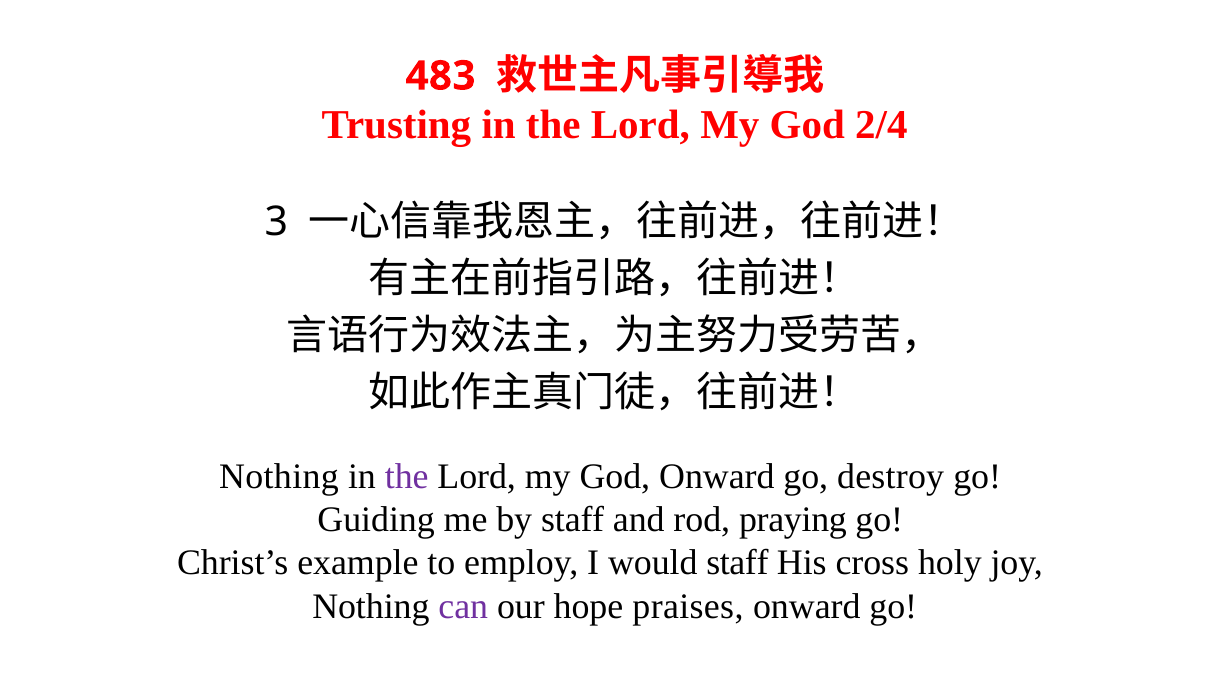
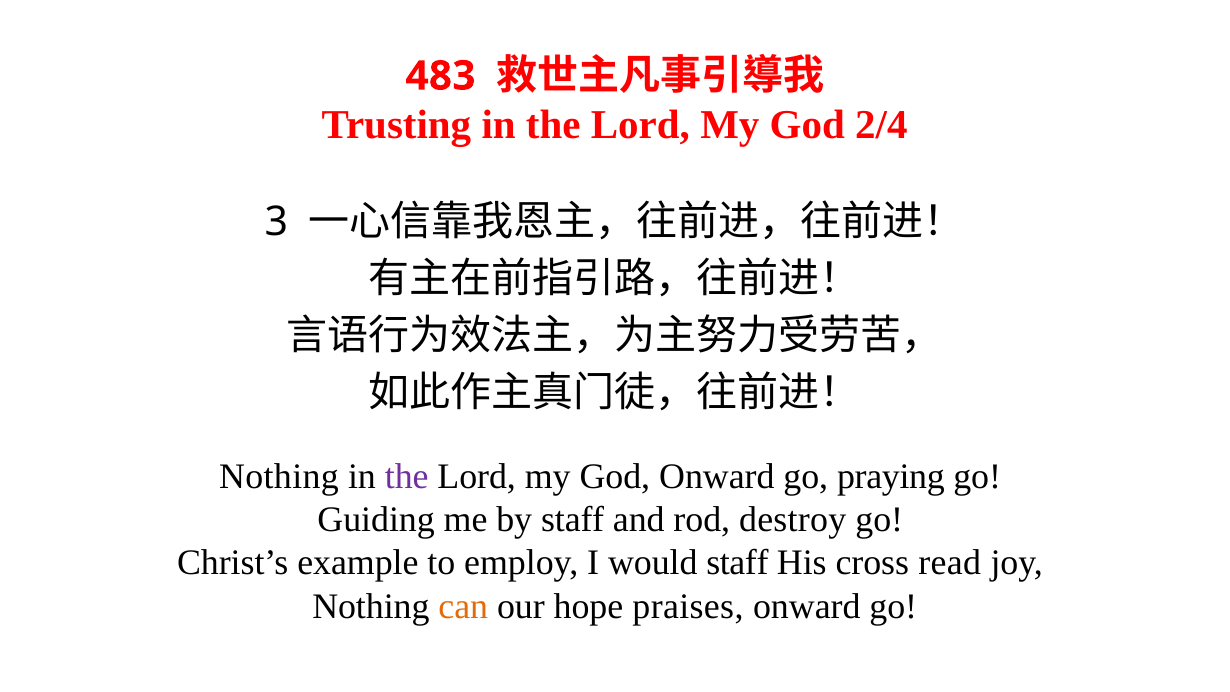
destroy: destroy -> praying
praying: praying -> destroy
holy: holy -> read
can colour: purple -> orange
